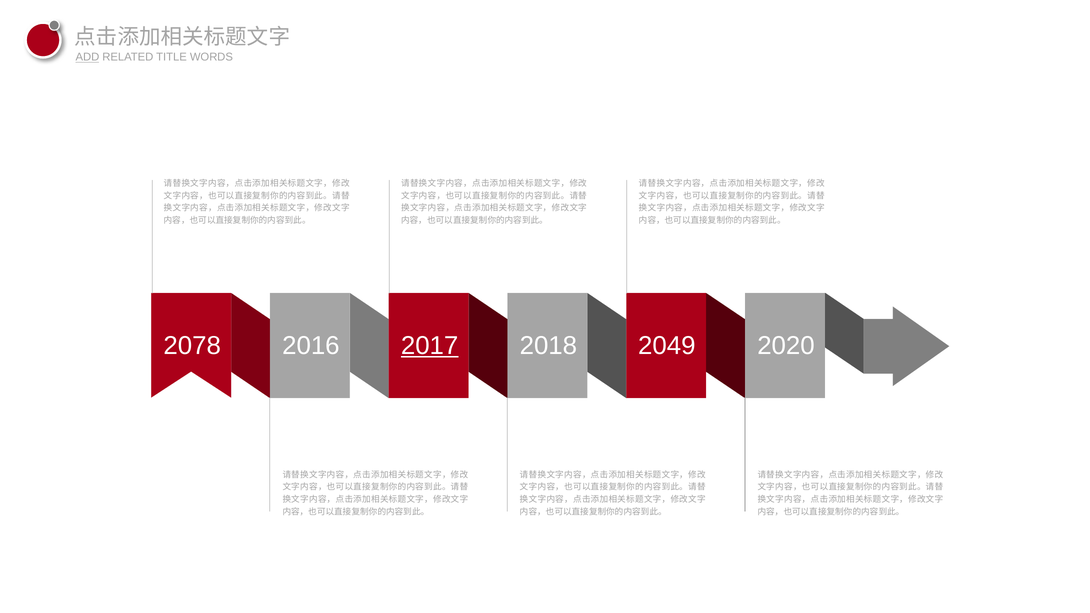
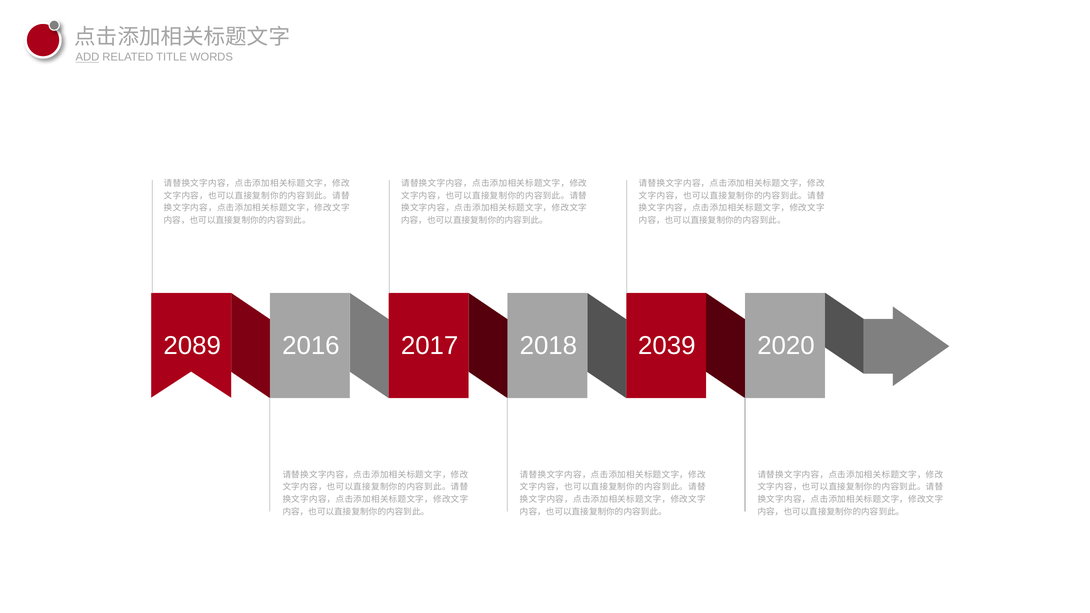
2078: 2078 -> 2089
2017 underline: present -> none
2049: 2049 -> 2039
